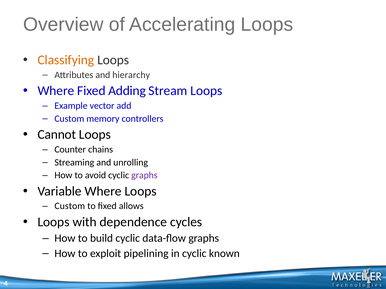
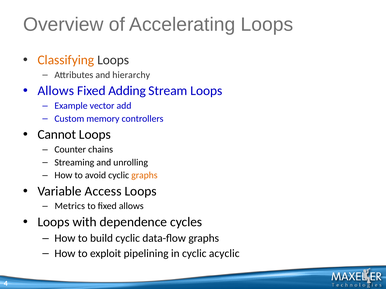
Where at (56, 91): Where -> Allows
graphs at (144, 176) colour: purple -> orange
Variable Where: Where -> Access
Custom at (70, 206): Custom -> Metrics
known: known -> acyclic
